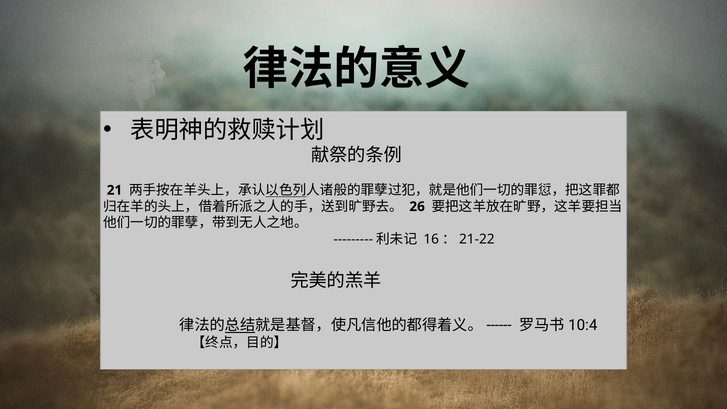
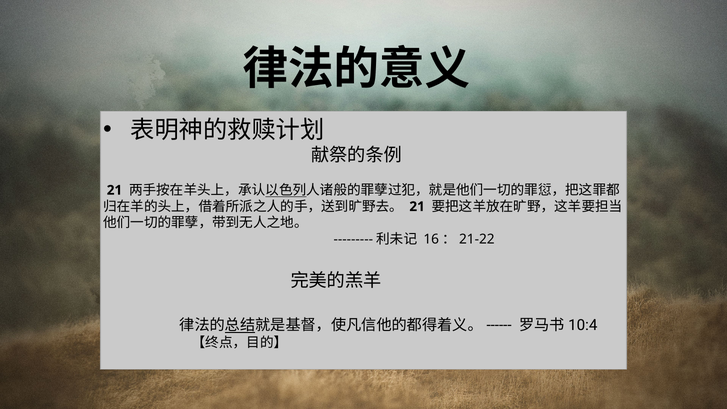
26 at (417, 207): 26 -> 21
